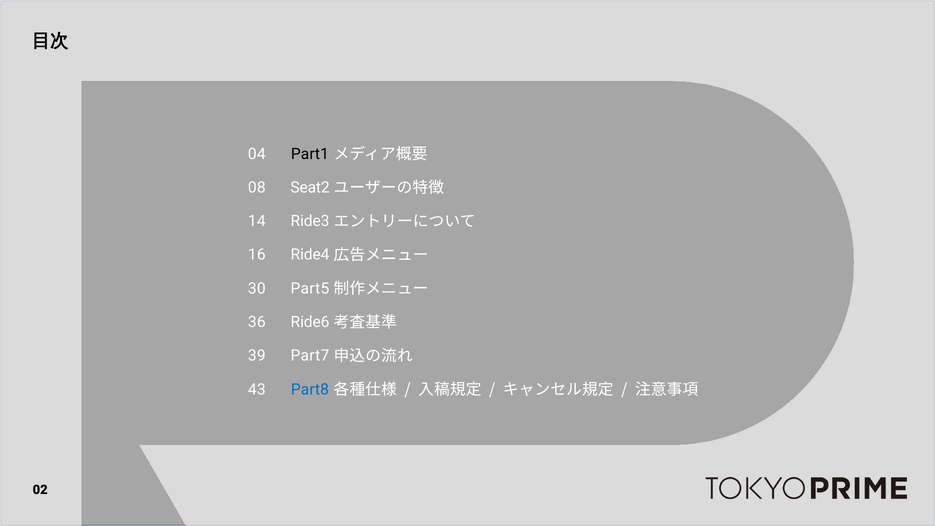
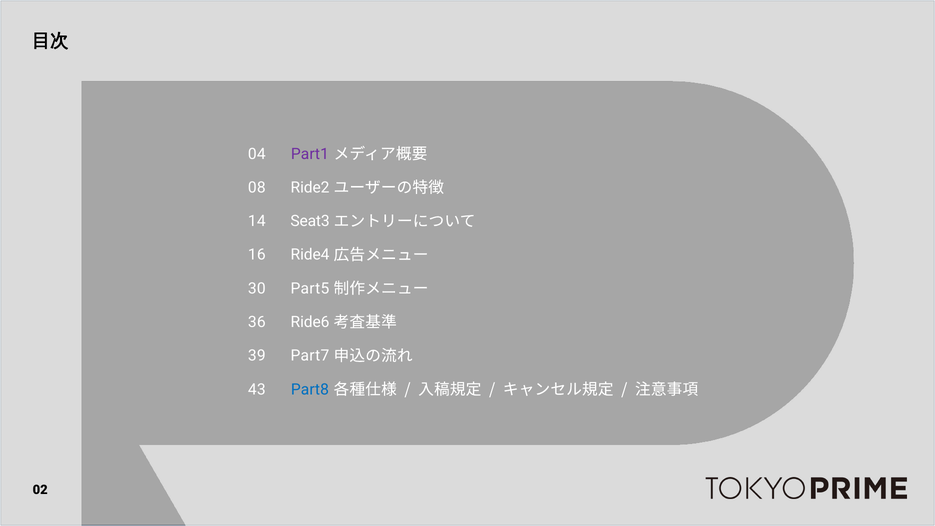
Part1 colour: black -> purple
Seat2: Seat2 -> Ride2
Ride3: Ride3 -> Seat3
